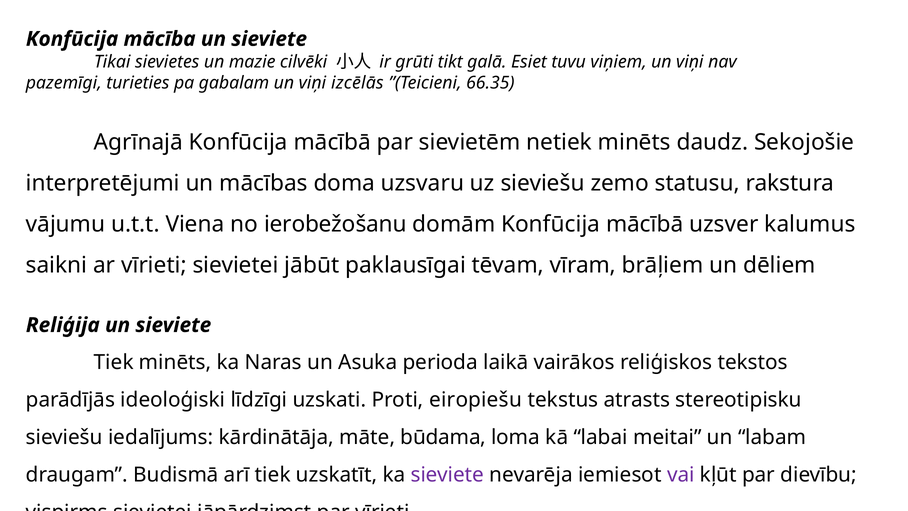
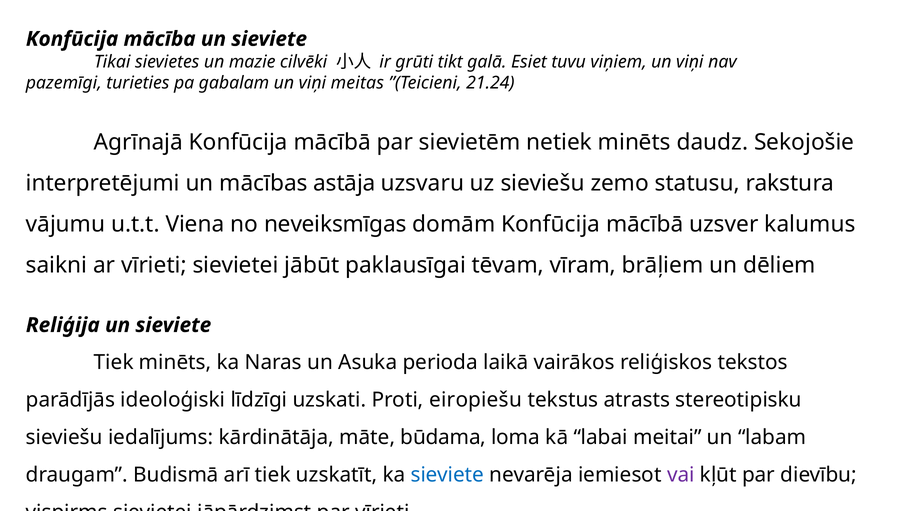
izcēlās: izcēlās -> meitas
66.35: 66.35 -> 21.24
doma: doma -> astāja
ierobežošanu: ierobežošanu -> neveiksmīgas
sieviete at (447, 475) colour: purple -> blue
